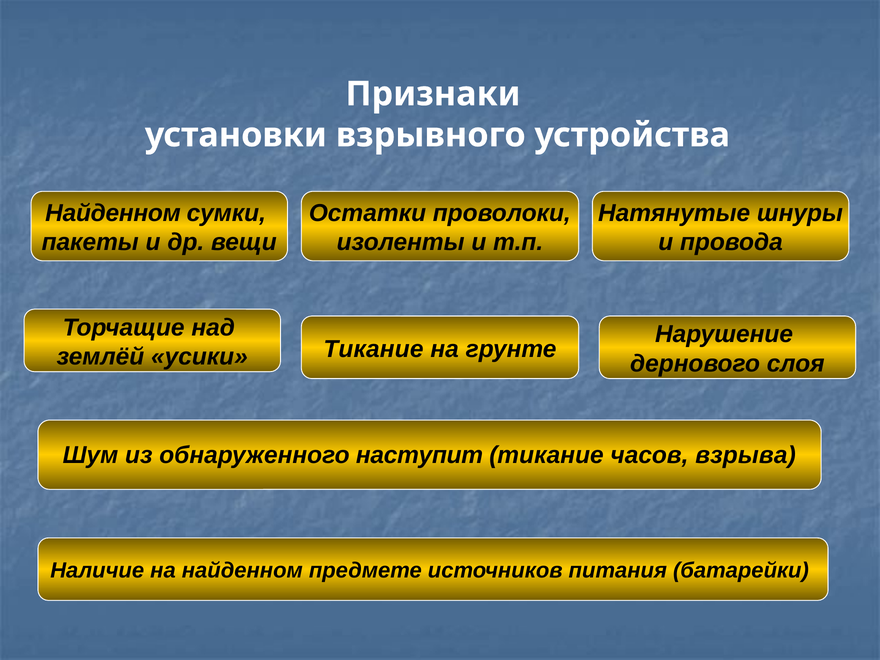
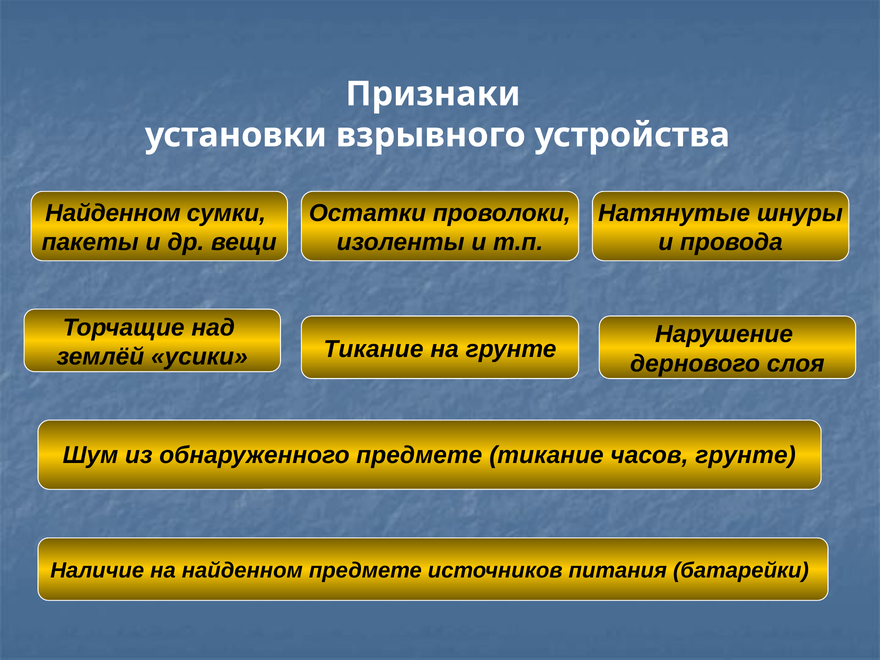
обнаруженного наступит: наступит -> предмете
часов взрыва: взрыва -> грунте
